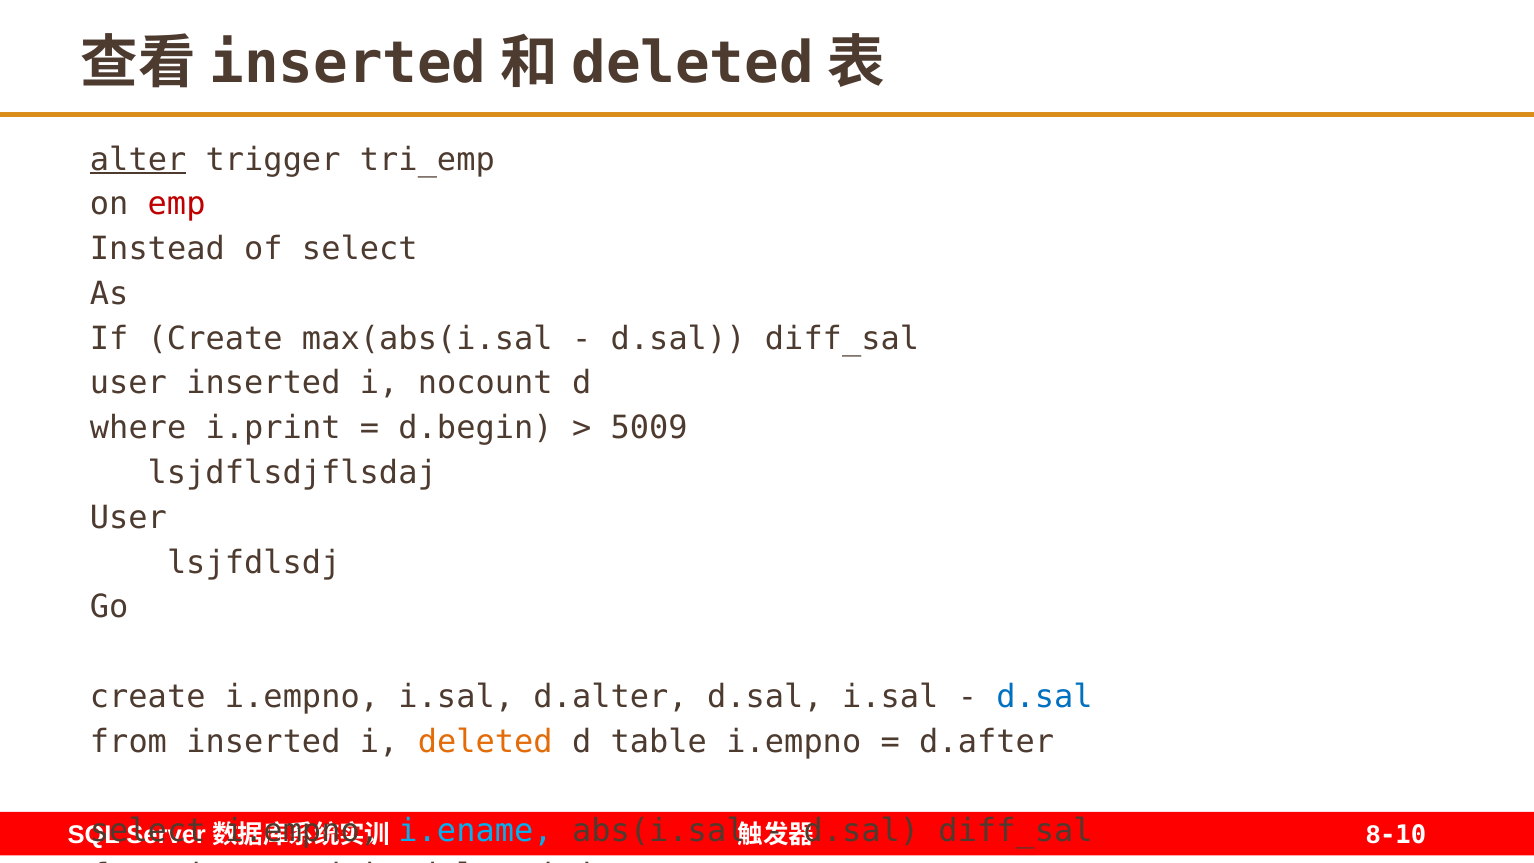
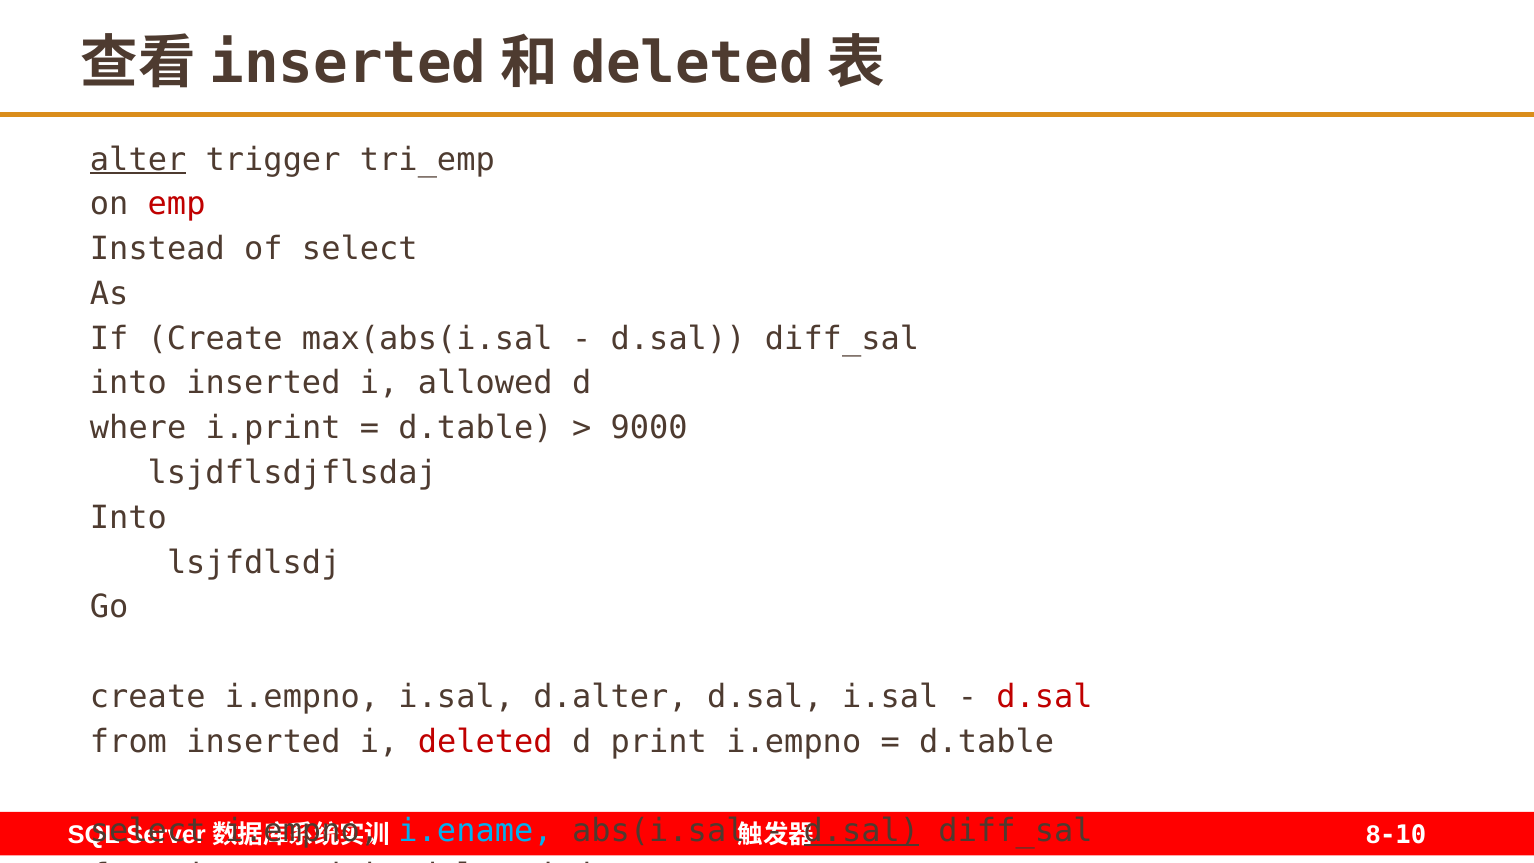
user at (128, 383): user -> into
nocount: nocount -> allowed
d.begin at (476, 428): d.begin -> d.table
5009: 5009 -> 9000
User at (128, 518): User -> Into
d.sal at (1045, 697) colour: blue -> red
deleted at (485, 741) colour: orange -> red
table: table -> print
d.after at (987, 741): d.after -> d.table
d.sal at (861, 831) underline: none -> present
